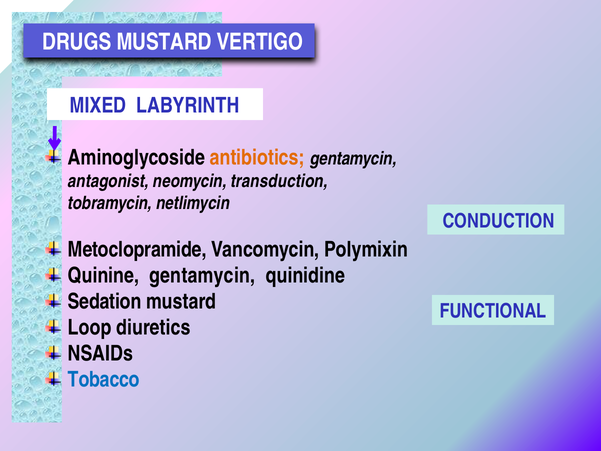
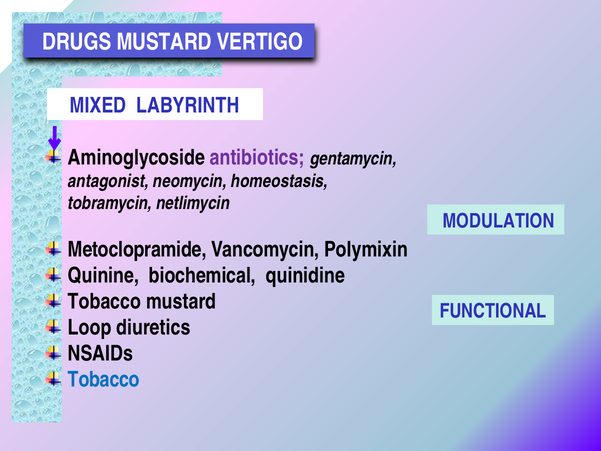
antibiotics colour: orange -> purple
transduction: transduction -> homeostasis
CONDUCTION: CONDUCTION -> MODULATION
Quinine gentamycin: gentamycin -> biochemical
Sedation at (105, 302): Sedation -> Tobacco
